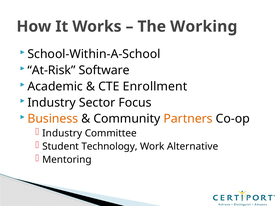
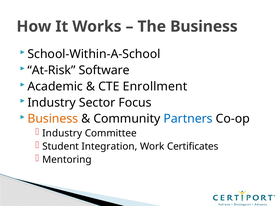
The Working: Working -> Business
Partners colour: orange -> blue
Technology: Technology -> Integration
Alternative: Alternative -> Certificates
